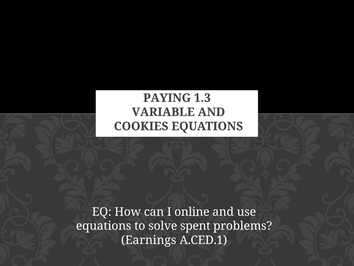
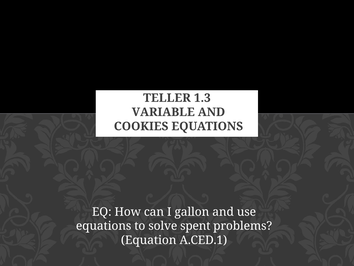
PAYING: PAYING -> TELLER
online: online -> gallon
Earnings: Earnings -> Equation
